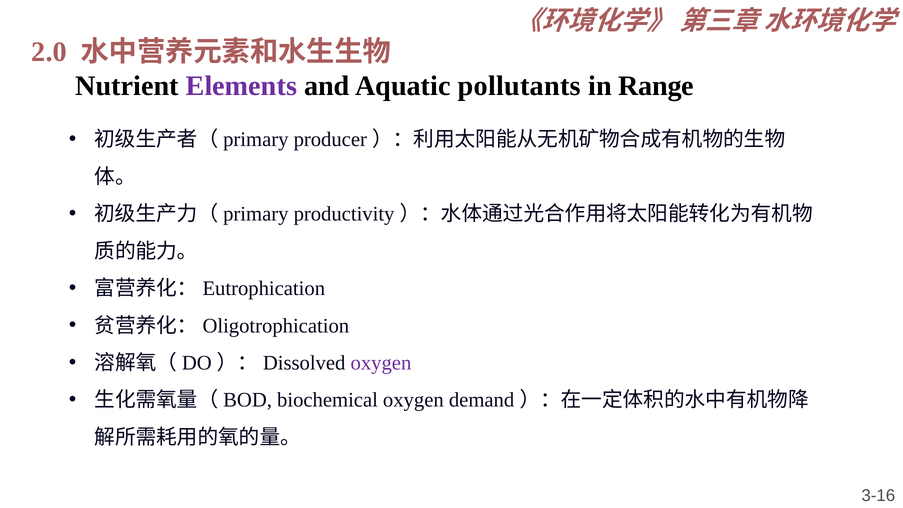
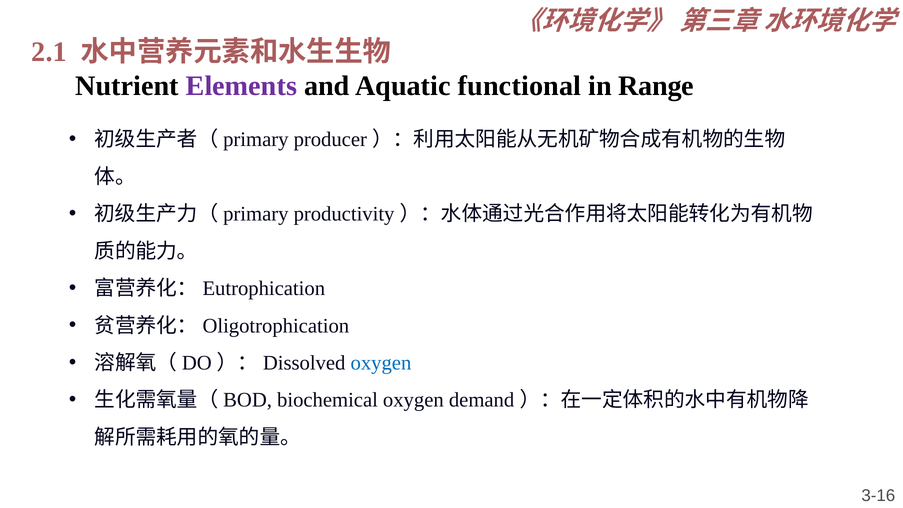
2.0: 2.0 -> 2.1
pollutants: pollutants -> functional
oxygen at (381, 363) colour: purple -> blue
